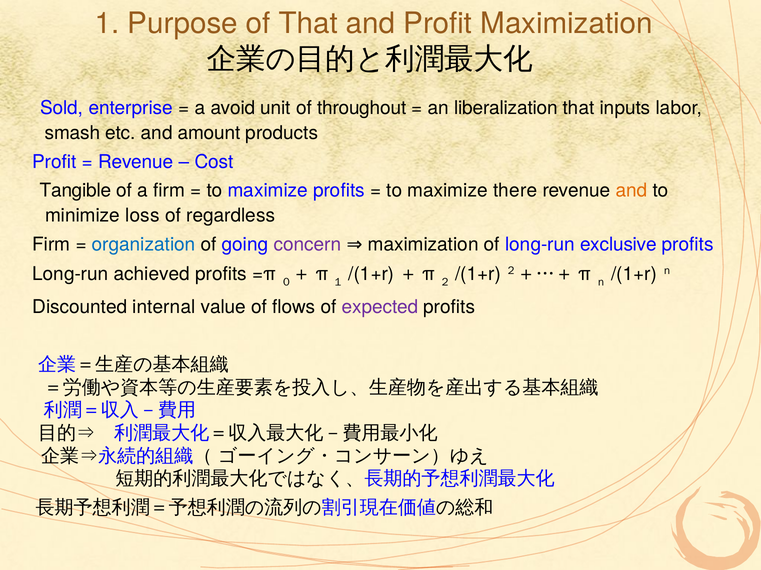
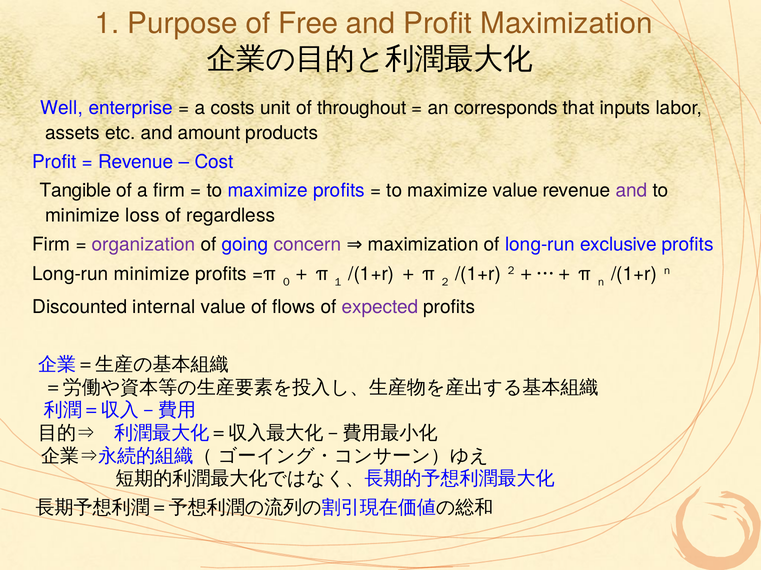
of That: That -> Free
Sold: Sold -> Well
avoid: avoid -> costs
liberalization: liberalization -> corresponds
smash: smash -> assets
maximize there: there -> value
and at (632, 191) colour: orange -> purple
organization colour: blue -> purple
Long-run achieved: achieved -> minimize
